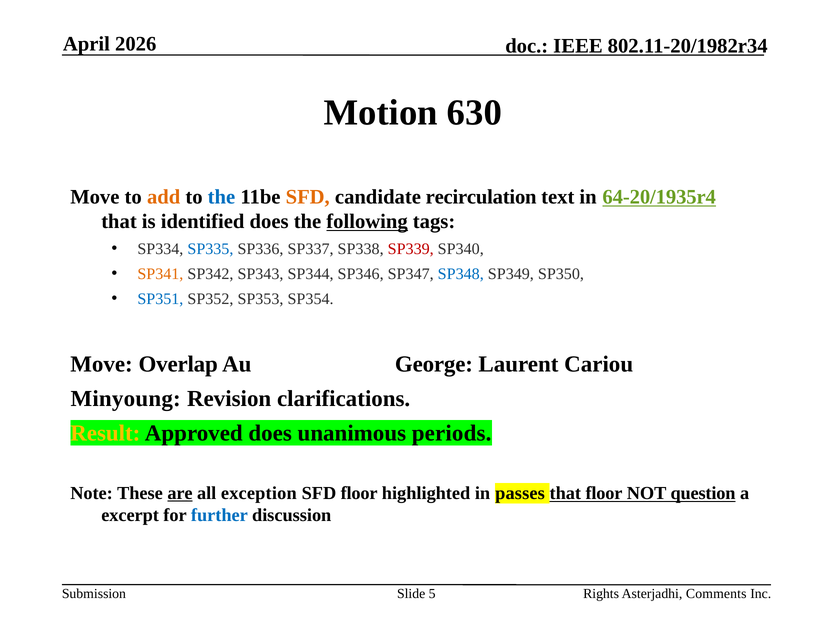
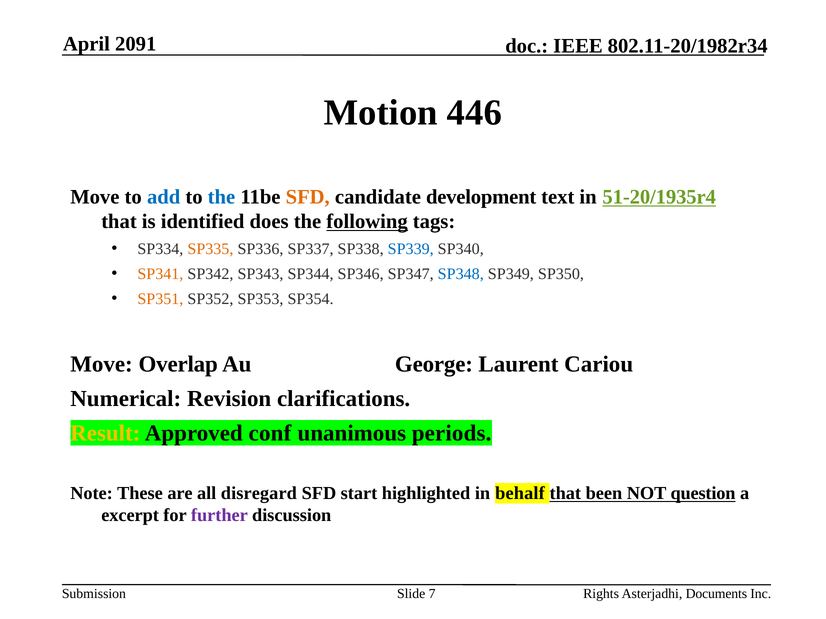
2026: 2026 -> 2091
630: 630 -> 446
add colour: orange -> blue
recirculation: recirculation -> development
64-20/1935r4: 64-20/1935r4 -> 51-20/1935r4
SP335 colour: blue -> orange
SP339 colour: red -> blue
SP351 colour: blue -> orange
Minyoung: Minyoung -> Numerical
Approved does: does -> conf
are underline: present -> none
exception: exception -> disregard
SFD floor: floor -> start
passes: passes -> behalf
that floor: floor -> been
further colour: blue -> purple
5: 5 -> 7
Comments: Comments -> Documents
